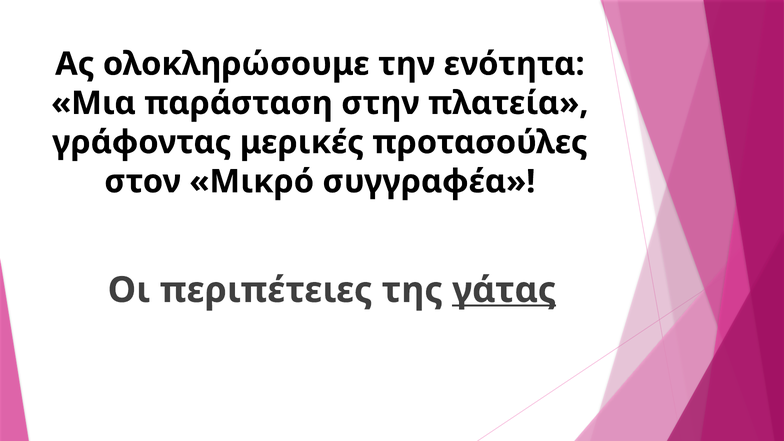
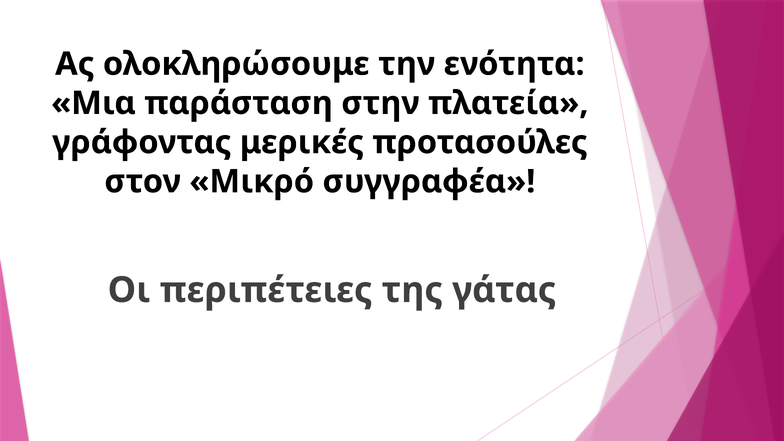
γάτας underline: present -> none
